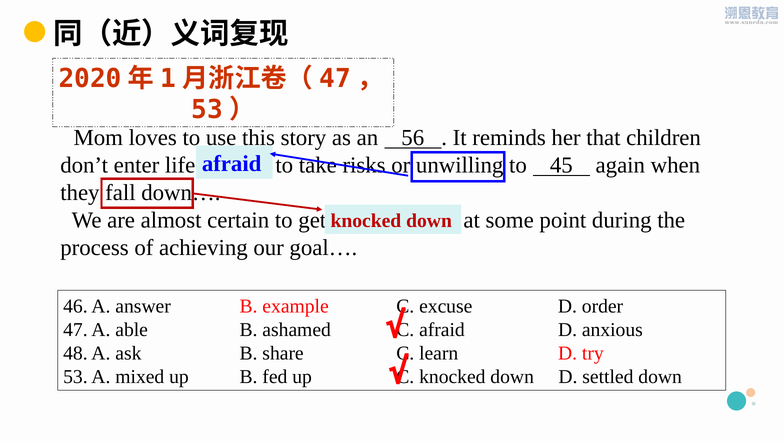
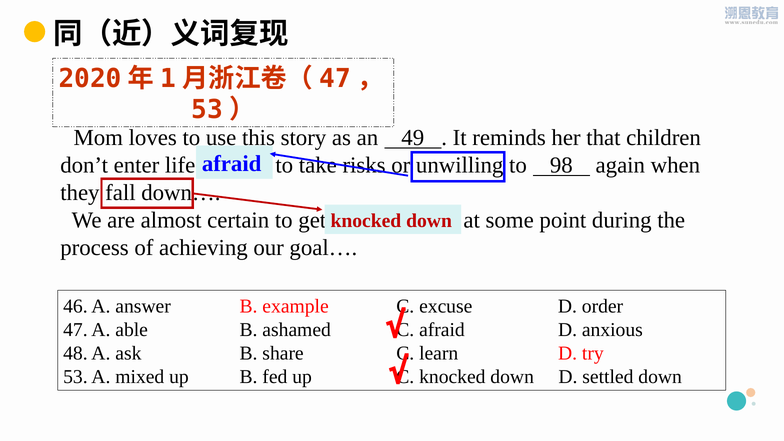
56: 56 -> 49
45: 45 -> 98
